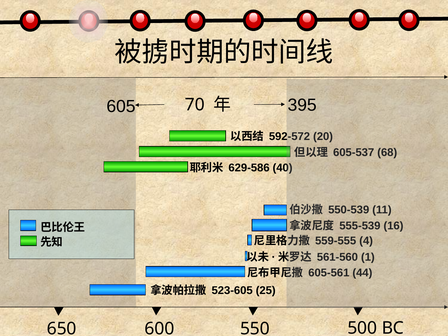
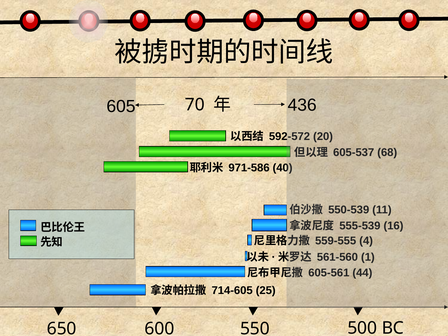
395: 395 -> 436
629-586: 629-586 -> 971-586
523-605: 523-605 -> 714-605
